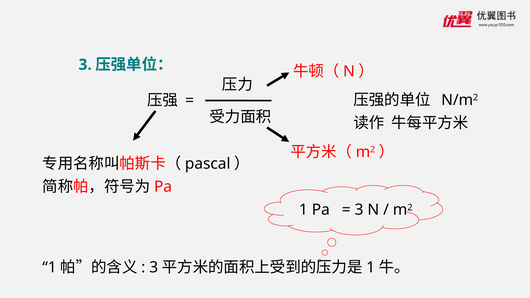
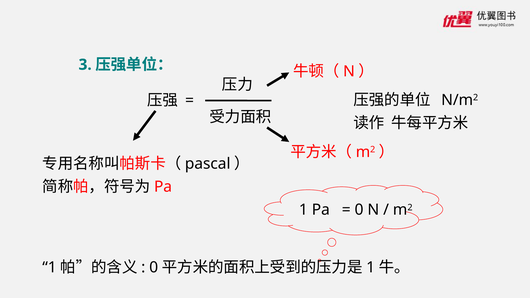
3 at (359, 210): 3 -> 0
3 at (154, 267): 3 -> 0
